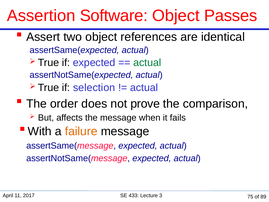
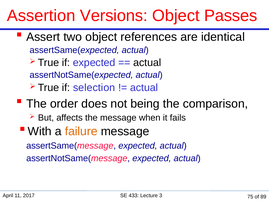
Software: Software -> Versions
actual at (147, 63) colour: green -> black
prove: prove -> being
